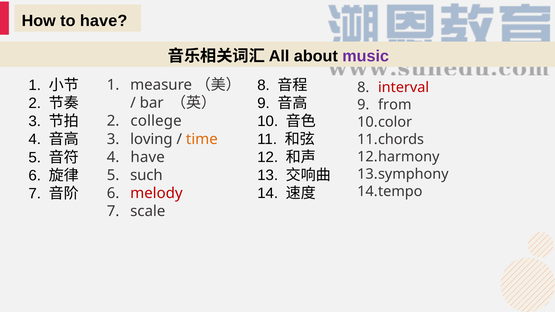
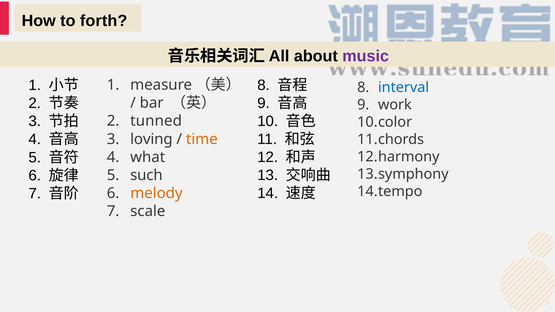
to have: have -> forth
interval colour: red -> blue
from: from -> work
college: college -> tunned
4 have: have -> what
melody colour: red -> orange
